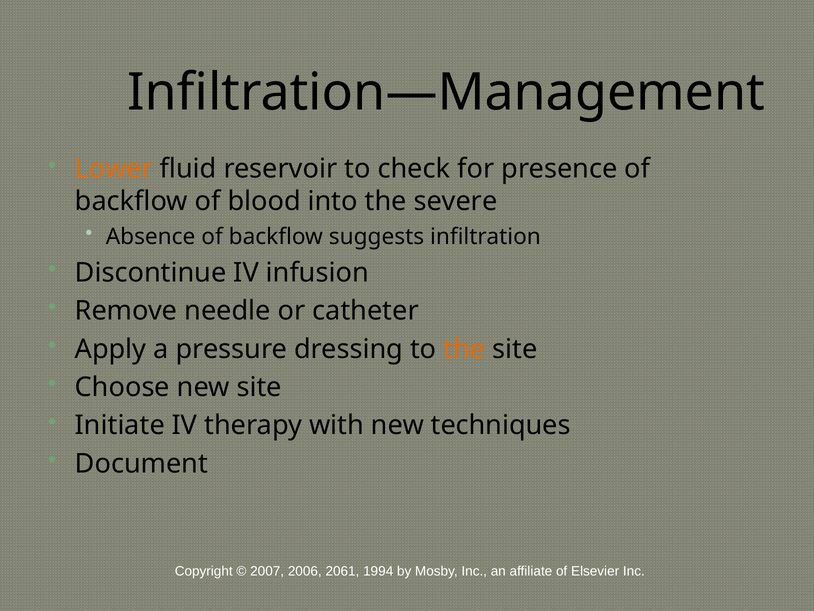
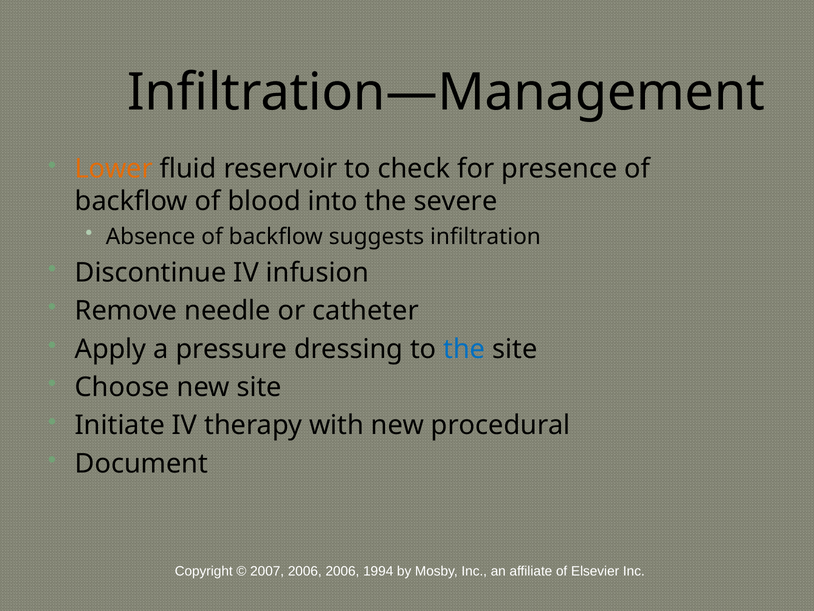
the at (464, 349) colour: orange -> blue
techniques: techniques -> procedural
2006 2061: 2061 -> 2006
